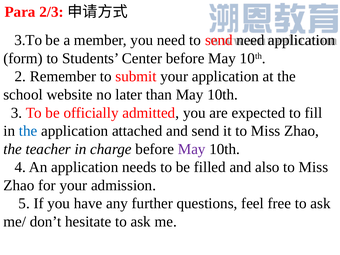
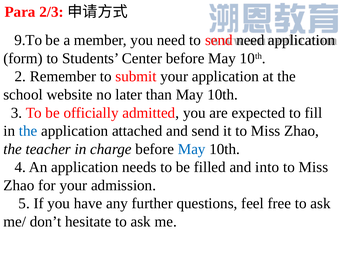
3.To: 3.To -> 9.To
May at (192, 149) colour: purple -> blue
also: also -> into
